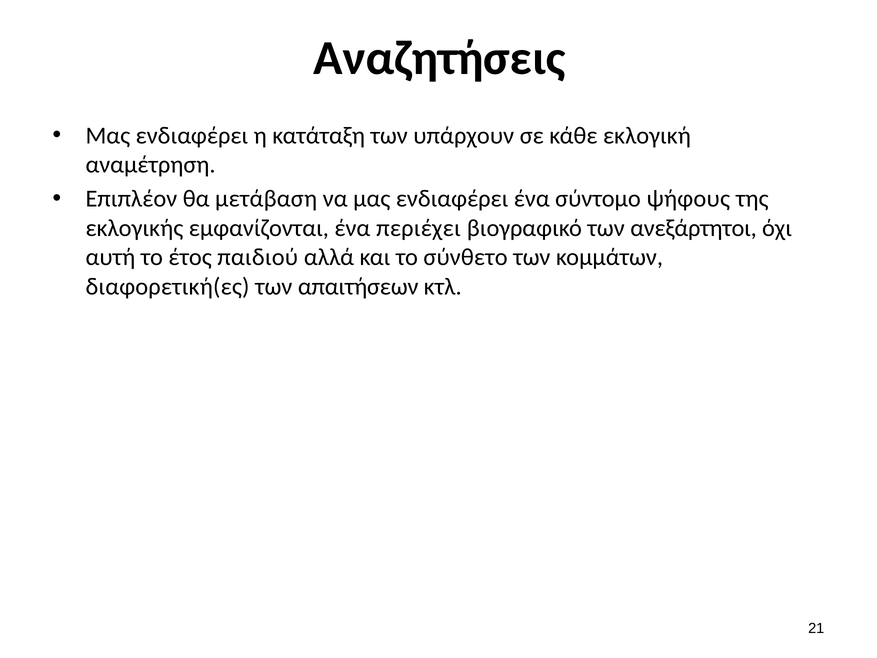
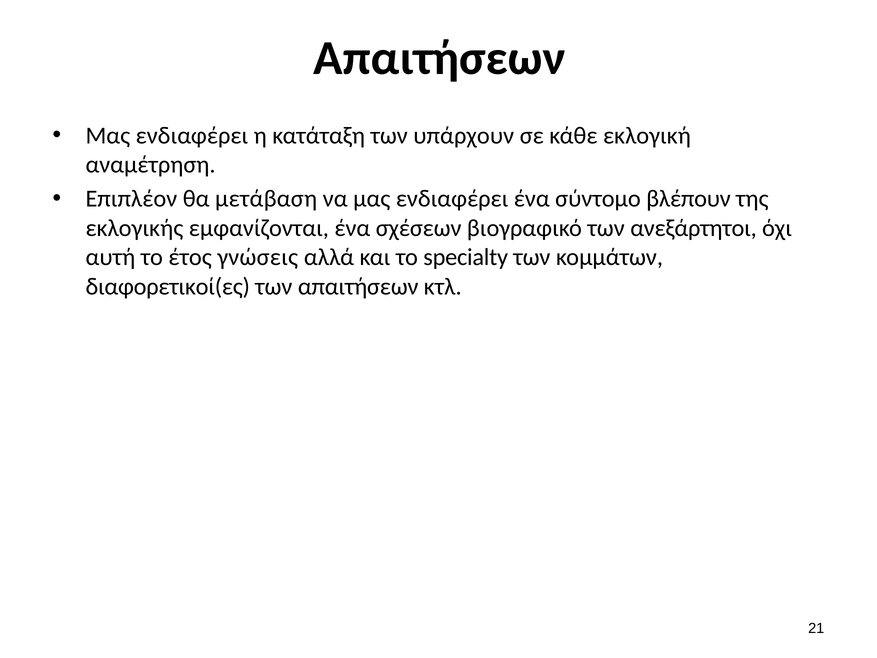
Αναζητήσεις at (439, 58): Αναζητήσεις -> Απαιτήσεων
ψήφους: ψήφους -> βλέπουν
περιέχει: περιέχει -> σχέσεων
παιδιού: παιδιού -> γνώσεις
σύνθετο: σύνθετο -> specialty
διαφορετική(ες: διαφορετική(ες -> διαφορετικοί(ες
